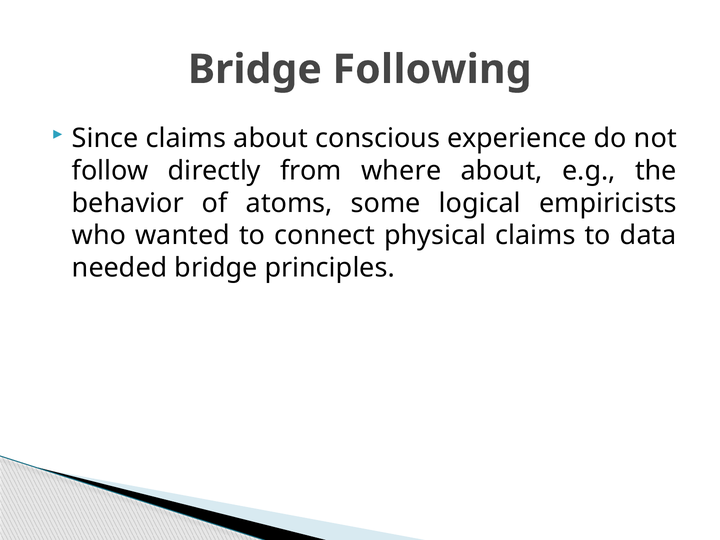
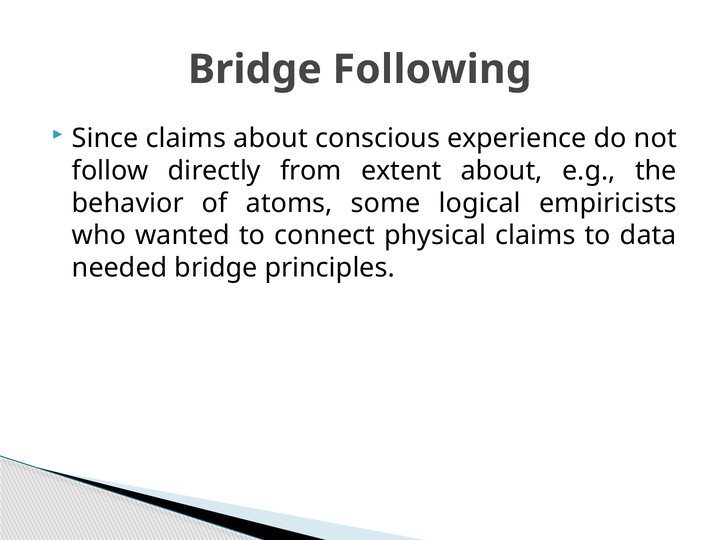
where: where -> extent
